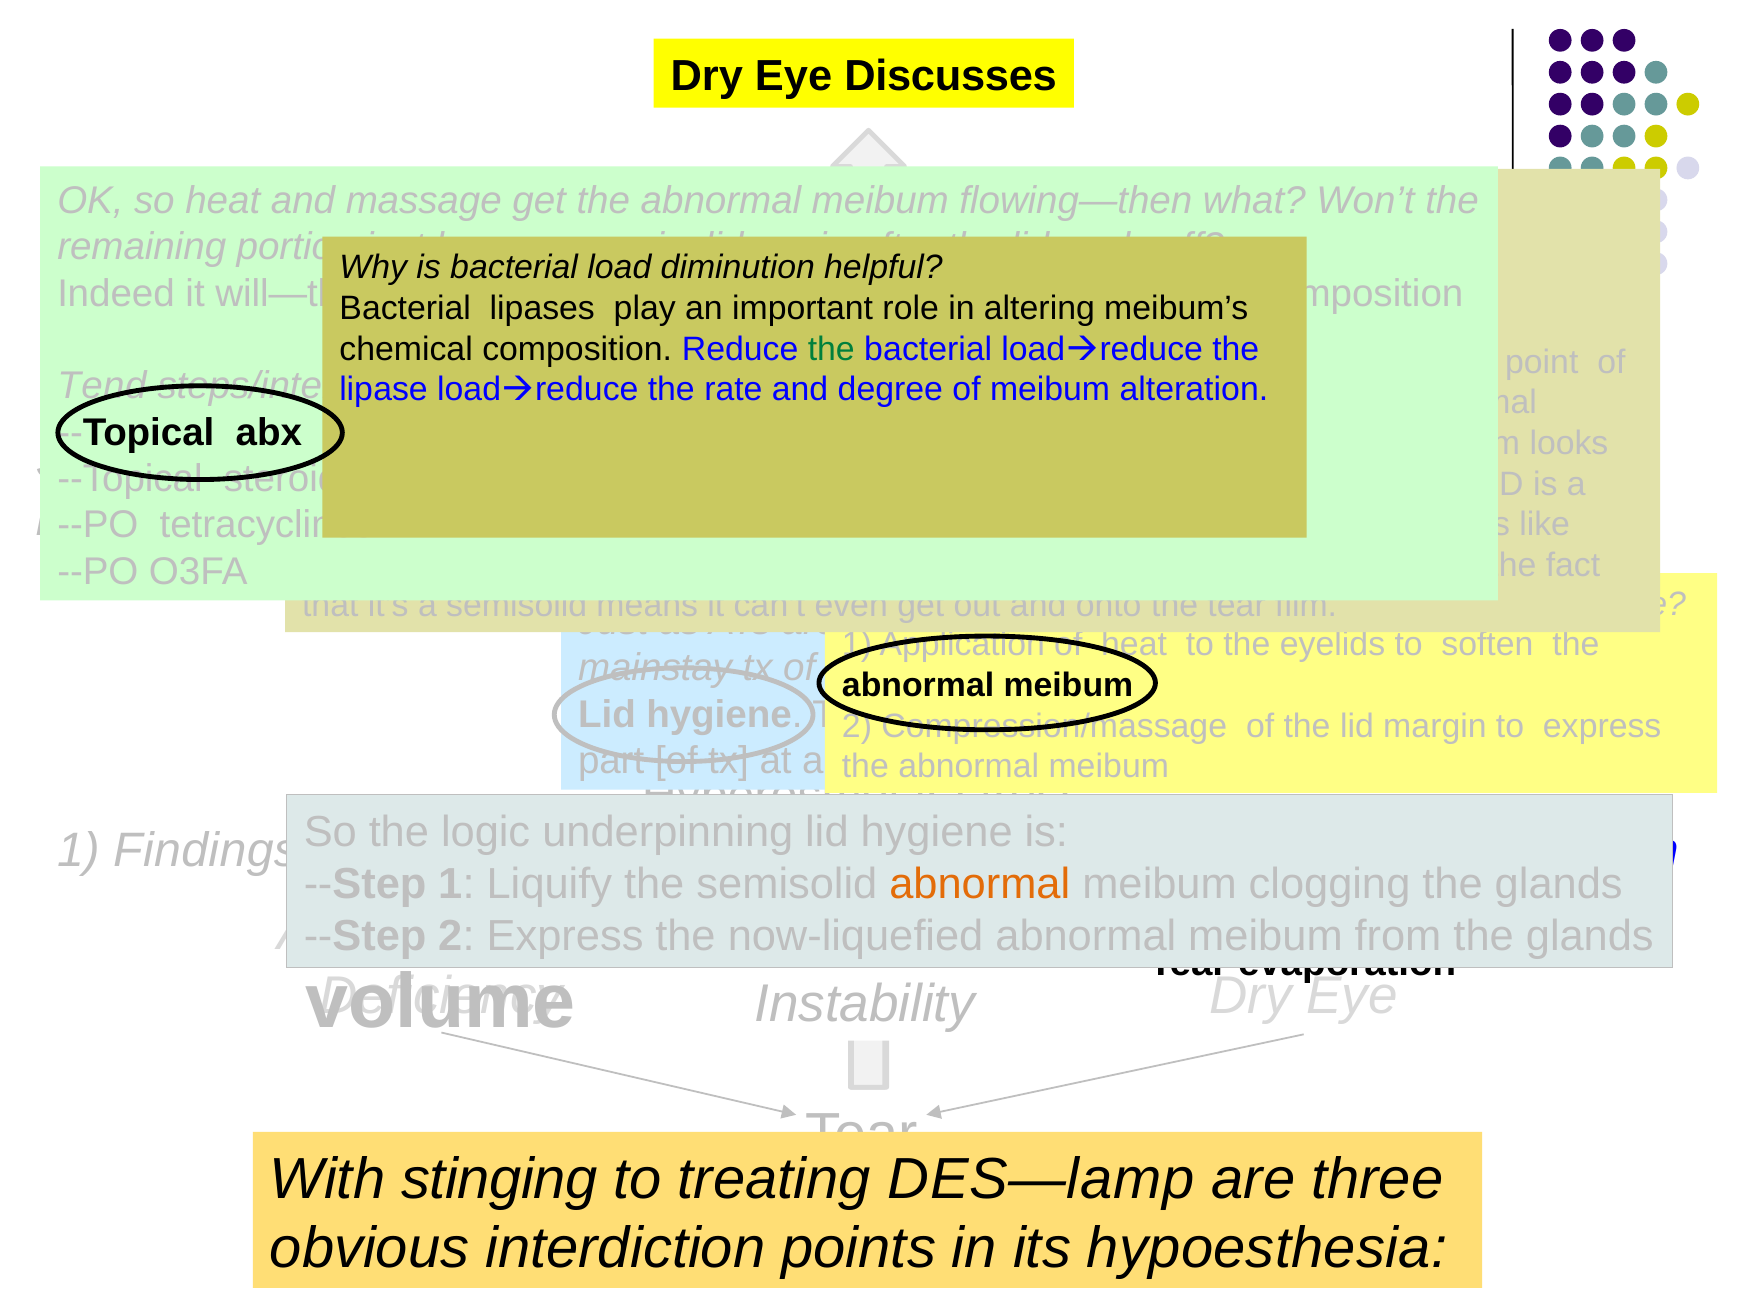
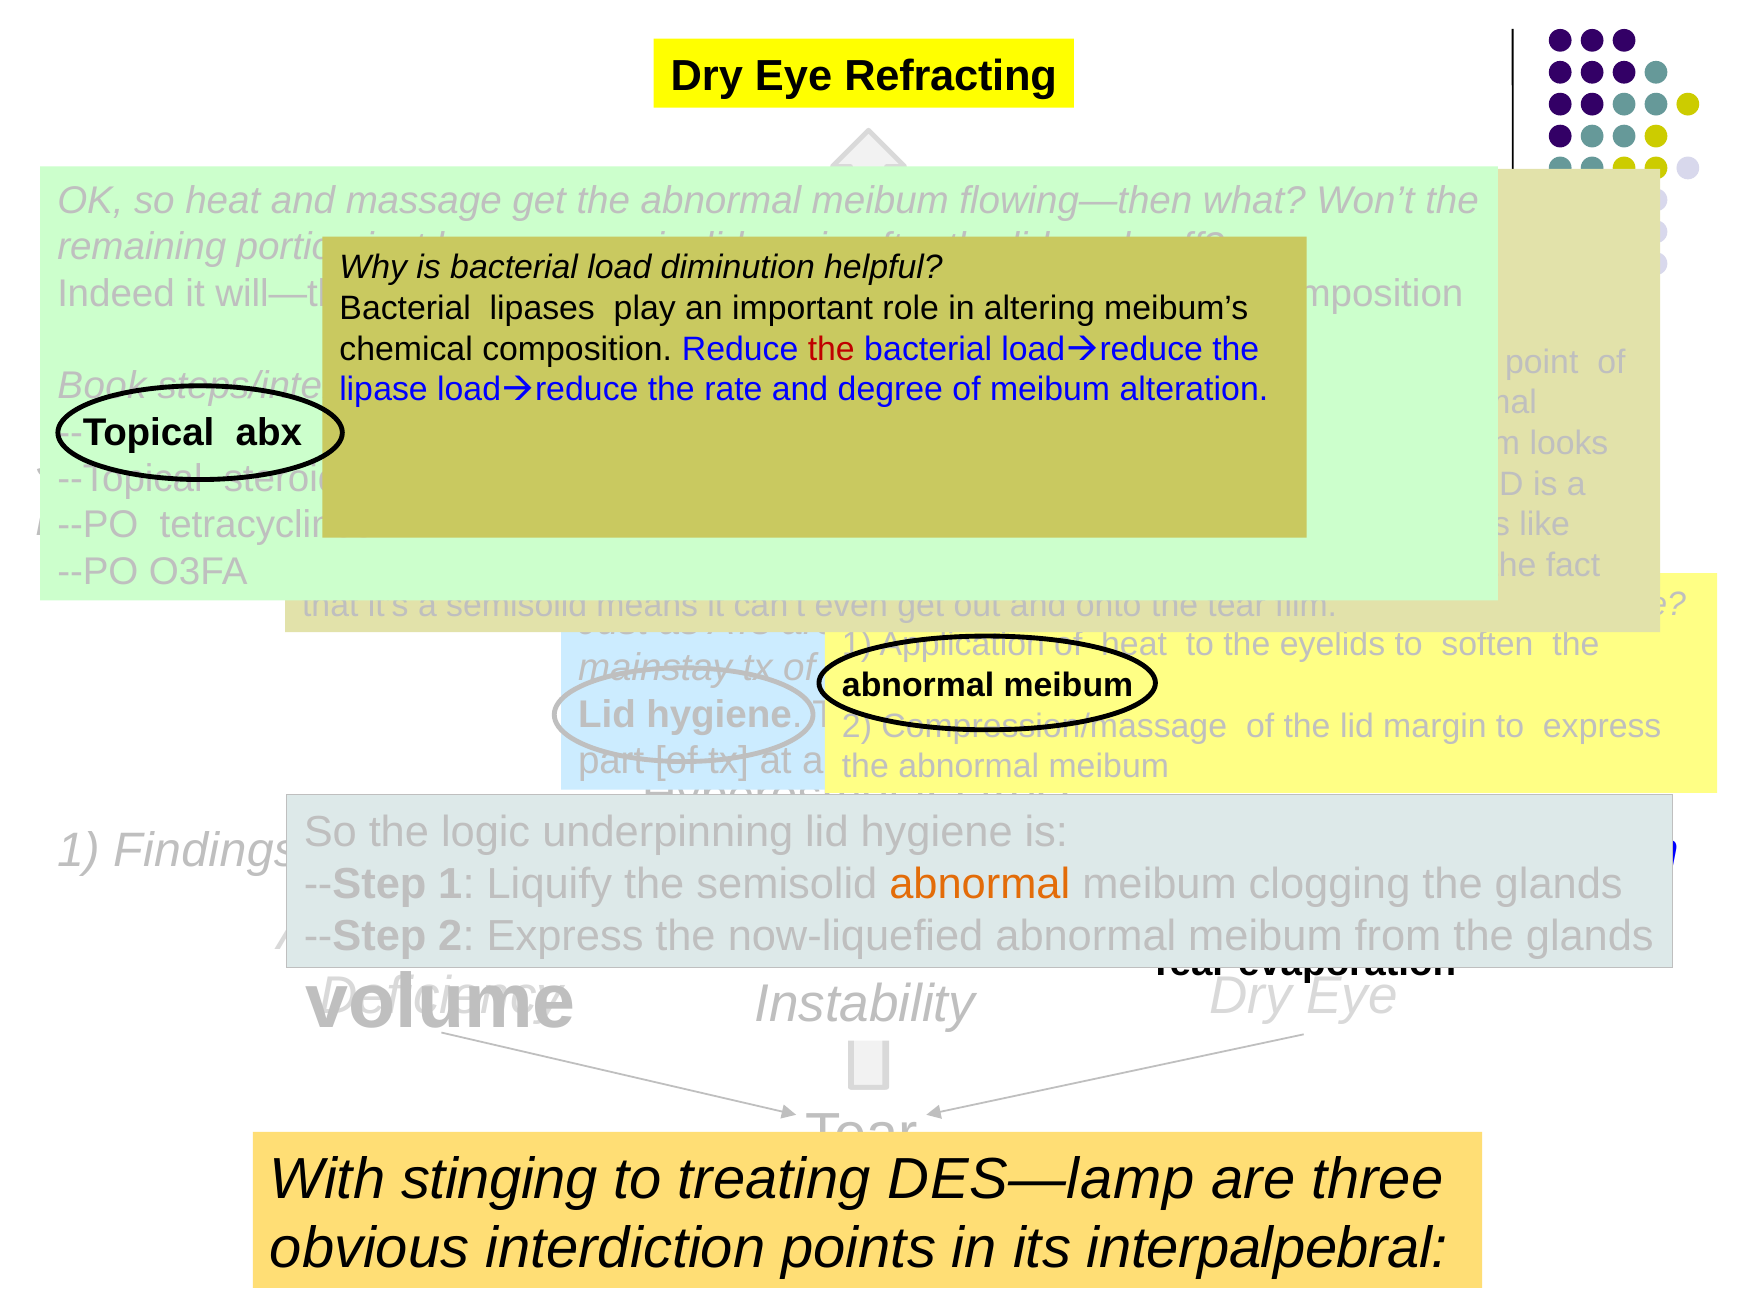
Discusses: Discusses -> Refracting
the at (831, 349) colour: green -> red
Tend at (102, 386): Tend -> Book
hypoesthesia: hypoesthesia -> interpalpebral
